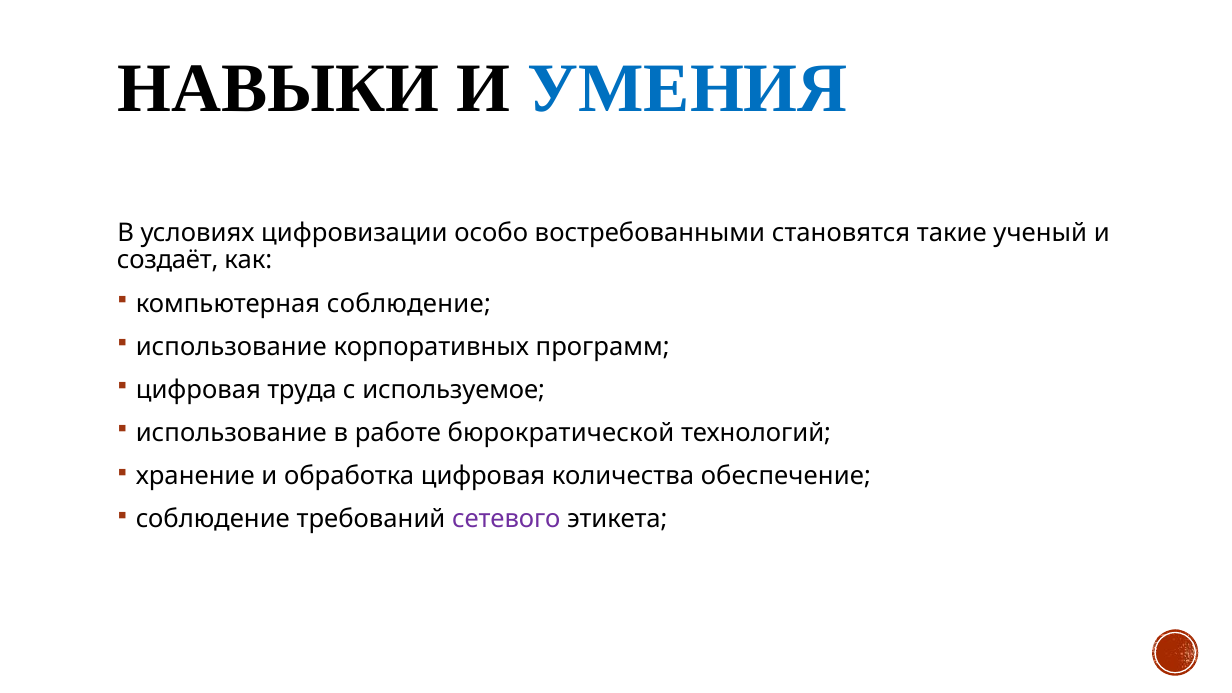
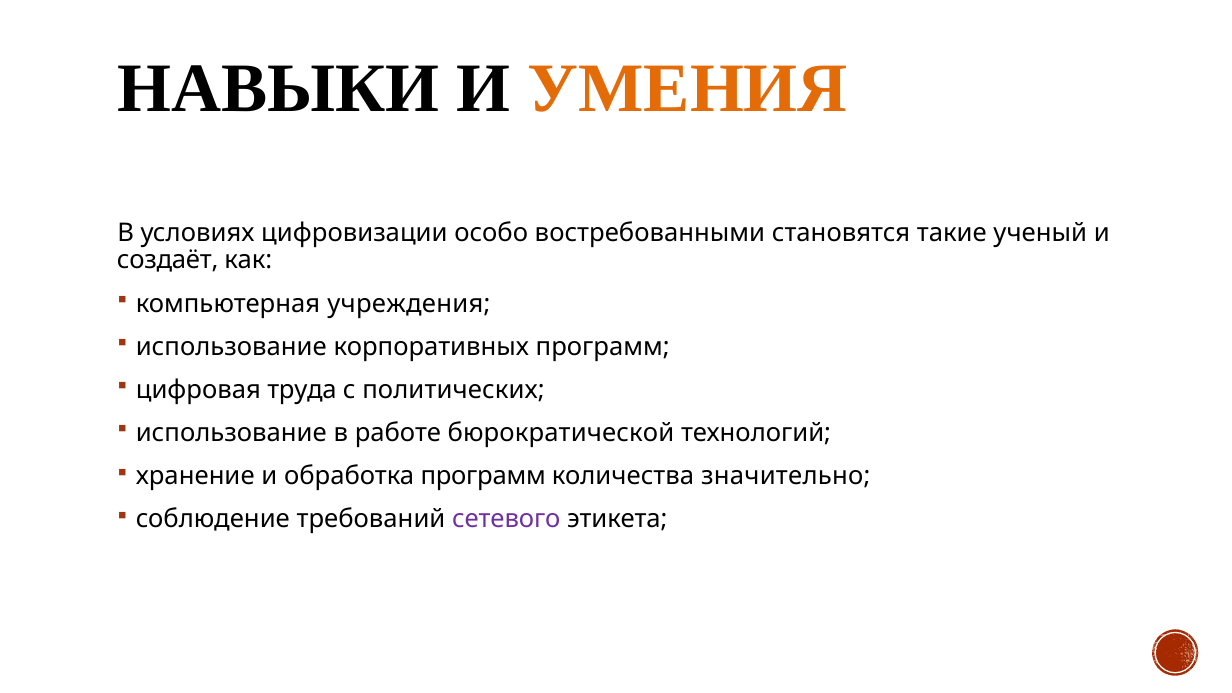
УМЕНИЯ colour: blue -> orange
компьютерная соблюдение: соблюдение -> учреждения
используемое: используемое -> политических
обработка цифровая: цифровая -> программ
обеспечение: обеспечение -> значительно
